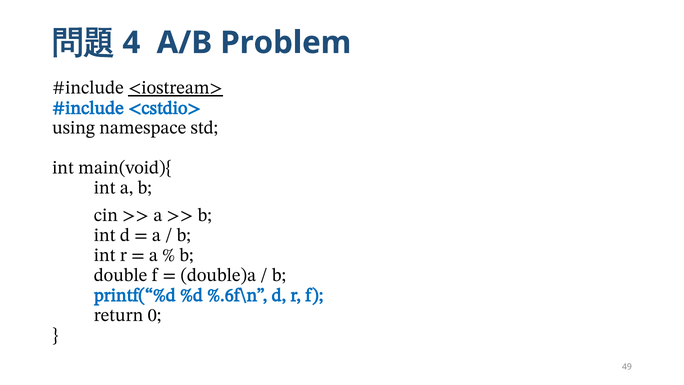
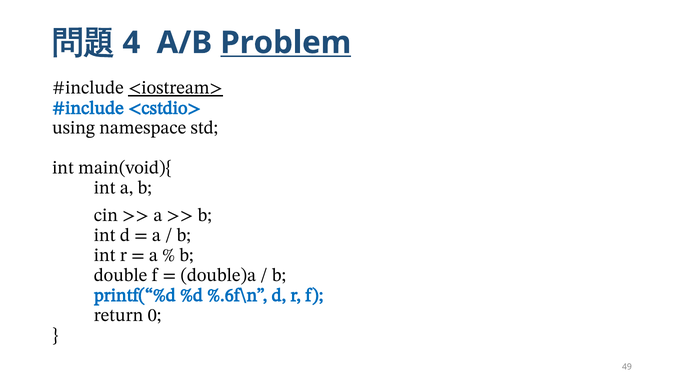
Problem underline: none -> present
